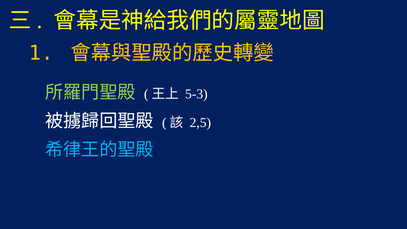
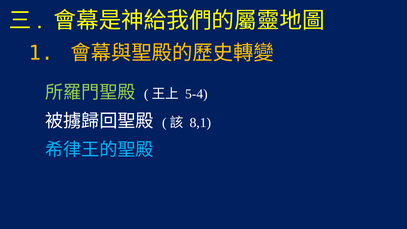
5-3: 5-3 -> 5-4
2,5: 2,5 -> 8,1
